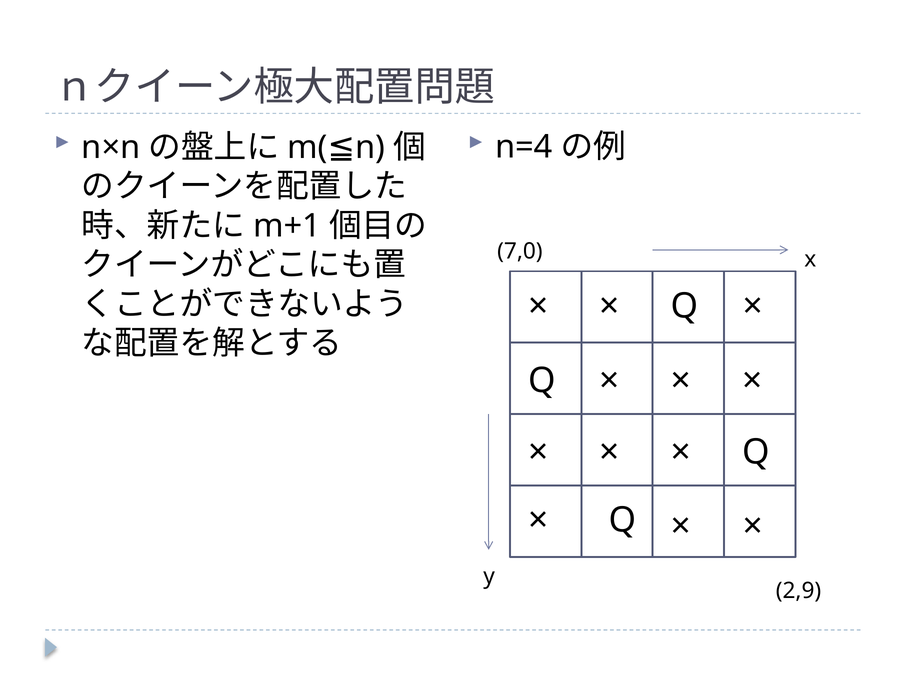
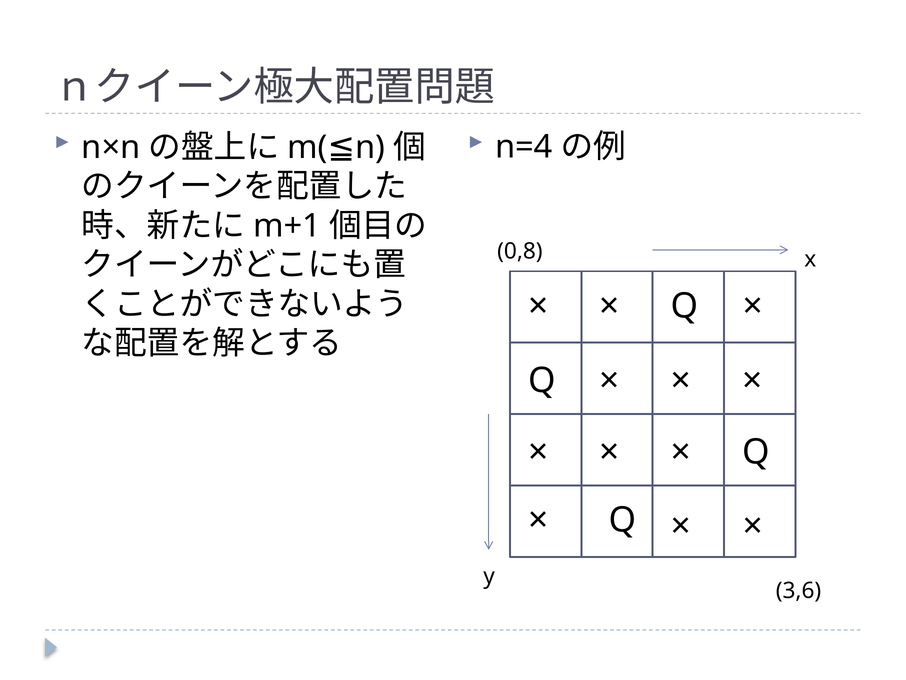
7,0: 7,0 -> 0,8
2,9: 2,9 -> 3,6
